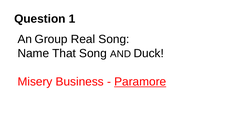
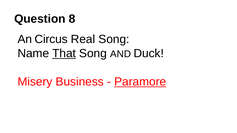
1: 1 -> 8
Group: Group -> Circus
That underline: none -> present
